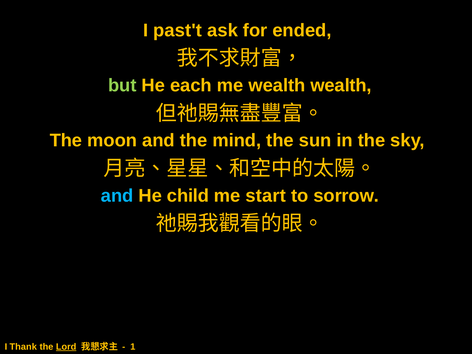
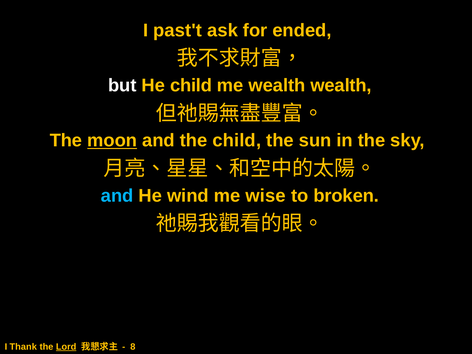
but colour: light green -> white
He each: each -> child
moon underline: none -> present
the mind: mind -> child
child: child -> wind
start: start -> wise
sorrow: sorrow -> broken
1: 1 -> 8
